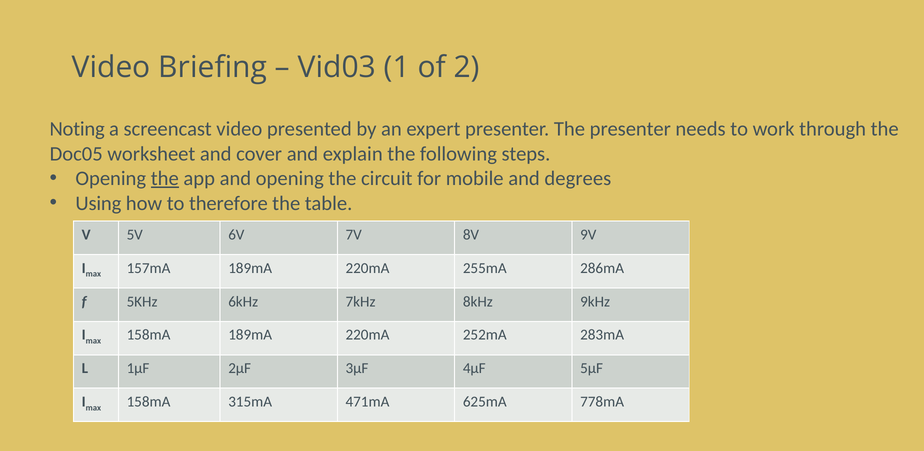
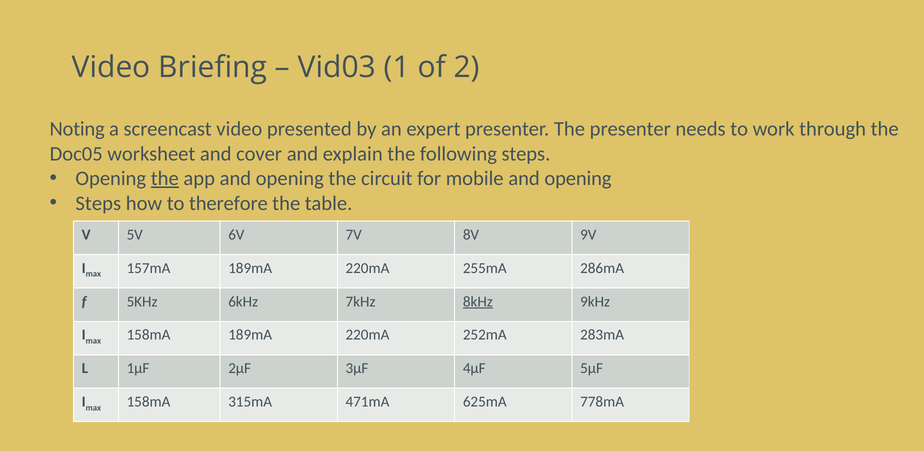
mobile and degrees: degrees -> opening
Using at (98, 203): Using -> Steps
8kHz underline: none -> present
